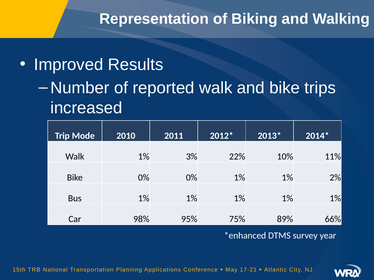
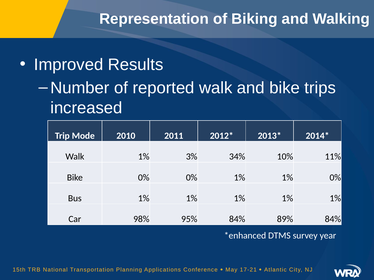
22%: 22% -> 34%
1% 2%: 2% -> 0%
95% 75%: 75% -> 84%
89% 66%: 66% -> 84%
